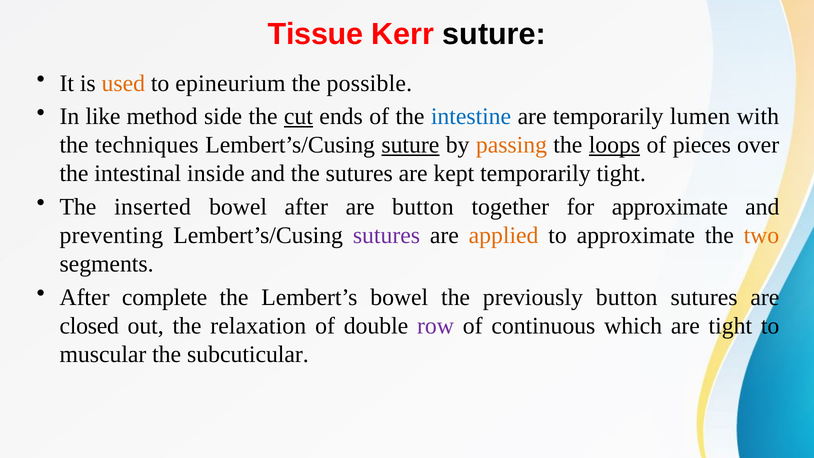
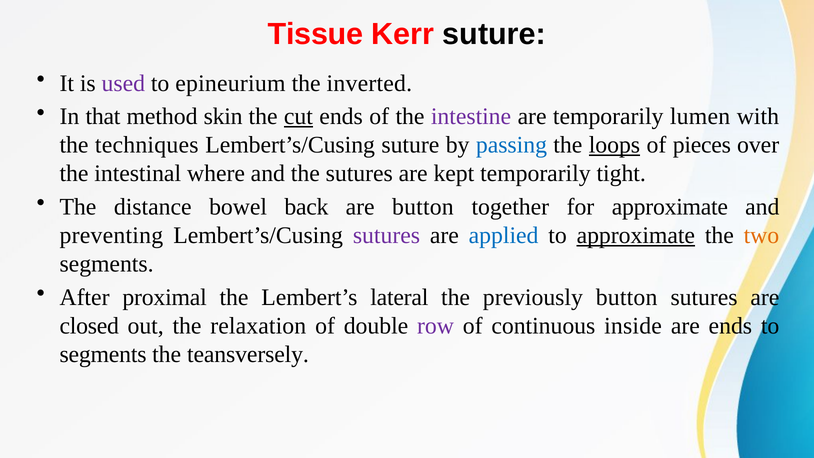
used colour: orange -> purple
possible: possible -> inverted
like: like -> that
side: side -> skin
intestine colour: blue -> purple
suture at (410, 145) underline: present -> none
passing colour: orange -> blue
inside: inside -> where
inserted: inserted -> distance
bowel after: after -> back
applied colour: orange -> blue
approximate at (636, 235) underline: none -> present
complete: complete -> proximal
Lembert’s bowel: bowel -> lateral
which: which -> inside
are tight: tight -> ends
muscular at (103, 354): muscular -> segments
subcuticular: subcuticular -> teansversely
